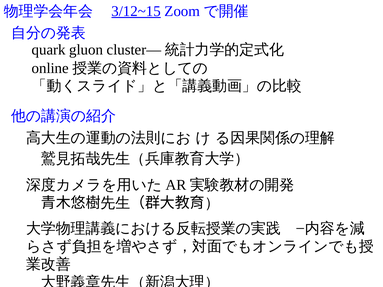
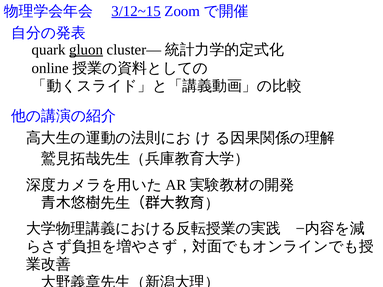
gluon underline: none -> present
